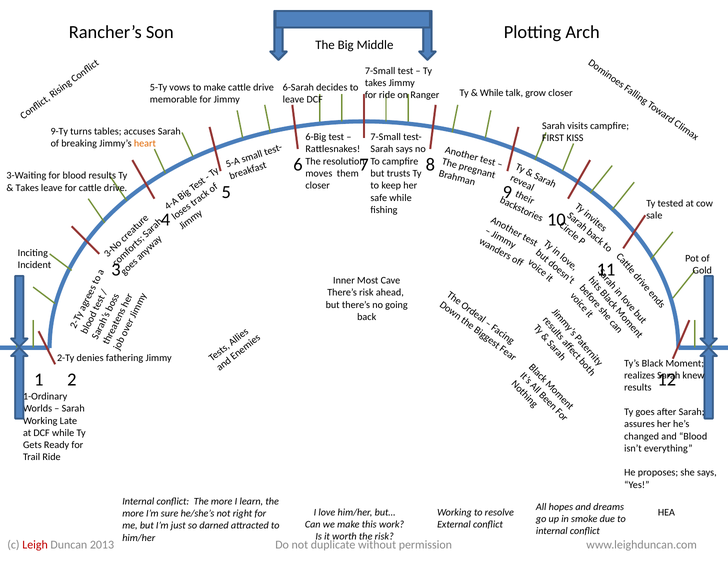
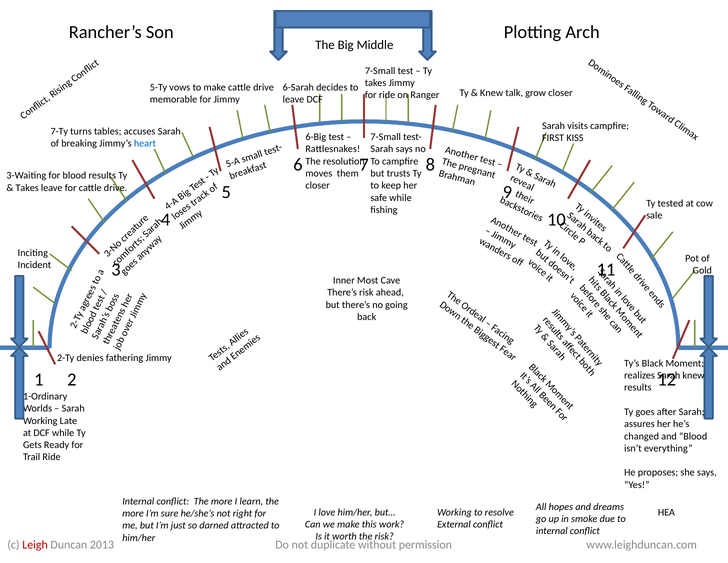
While at (492, 93): While -> Knew
9-Ty: 9-Ty -> 7-Ty
heart colour: orange -> blue
